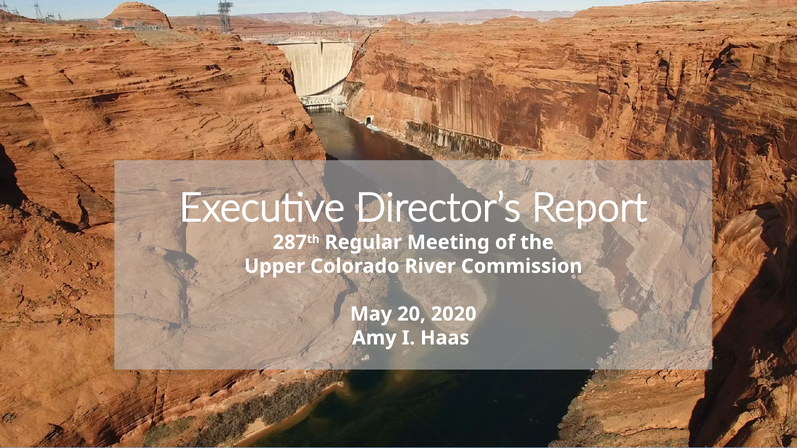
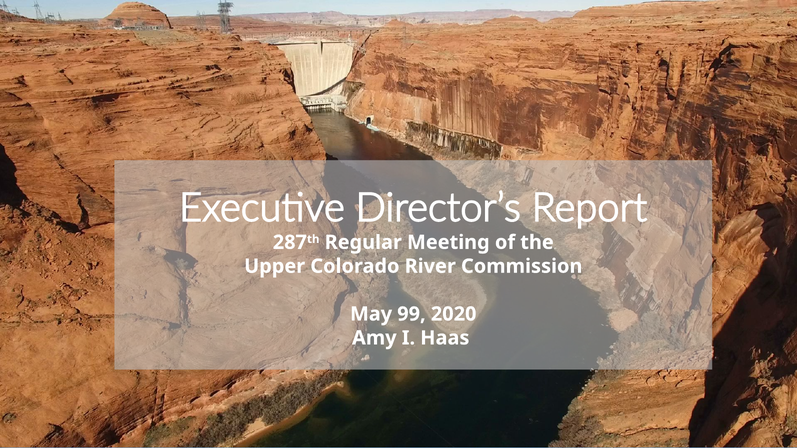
20: 20 -> 99
